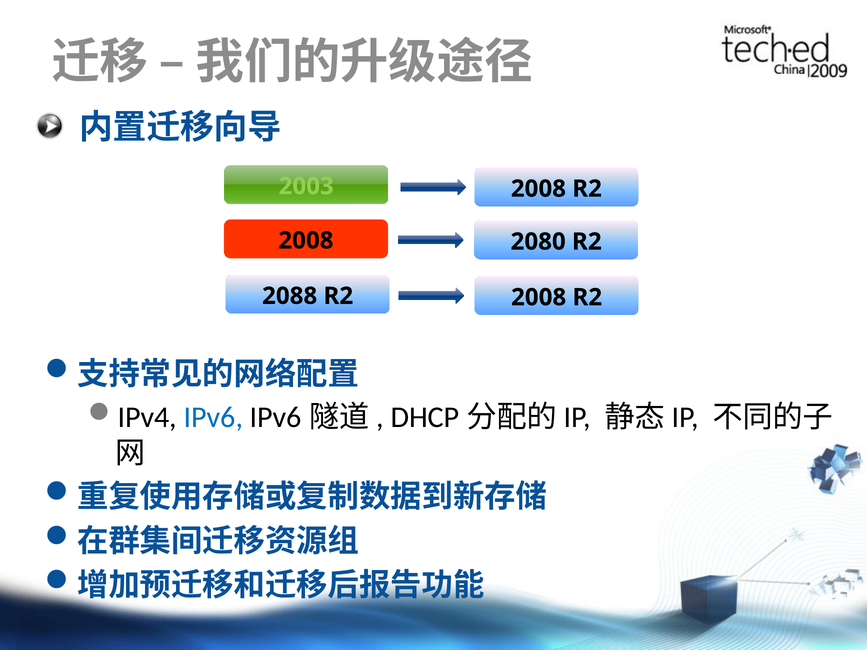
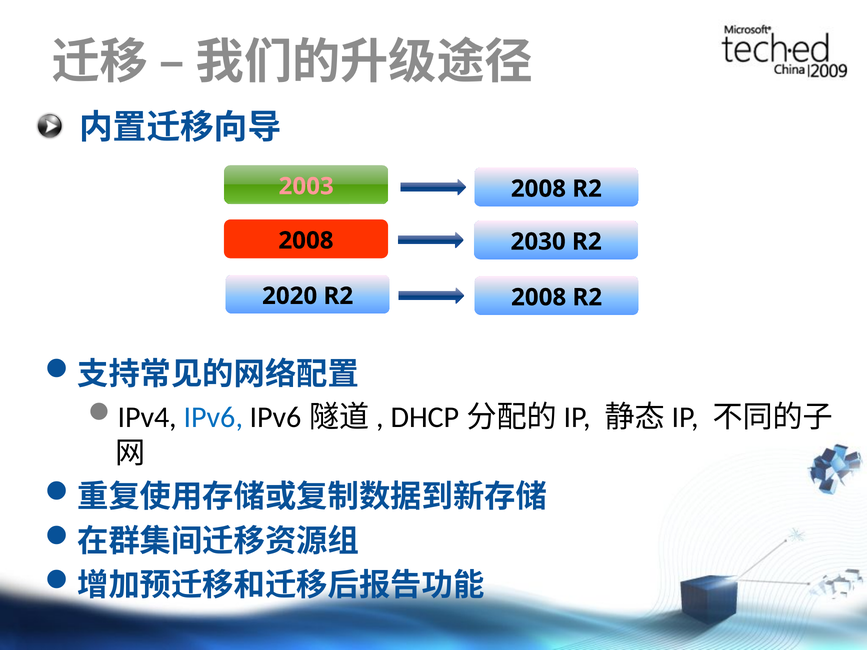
2003 colour: light green -> pink
2080: 2080 -> 2030
2088: 2088 -> 2020
